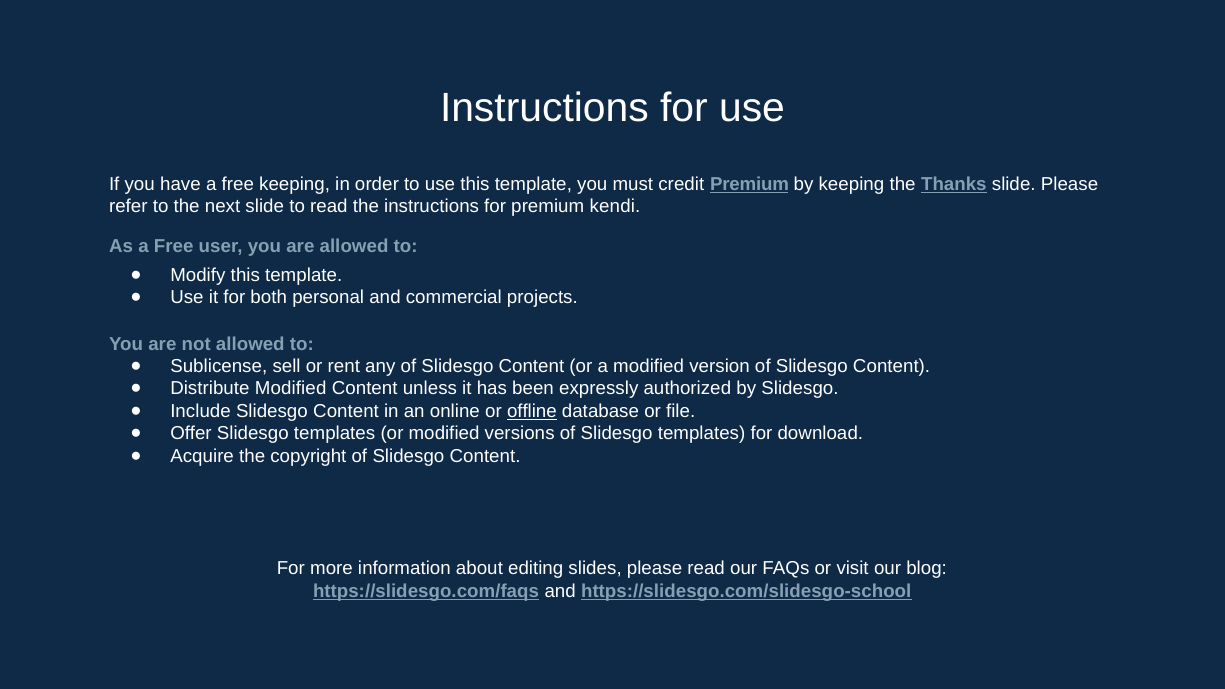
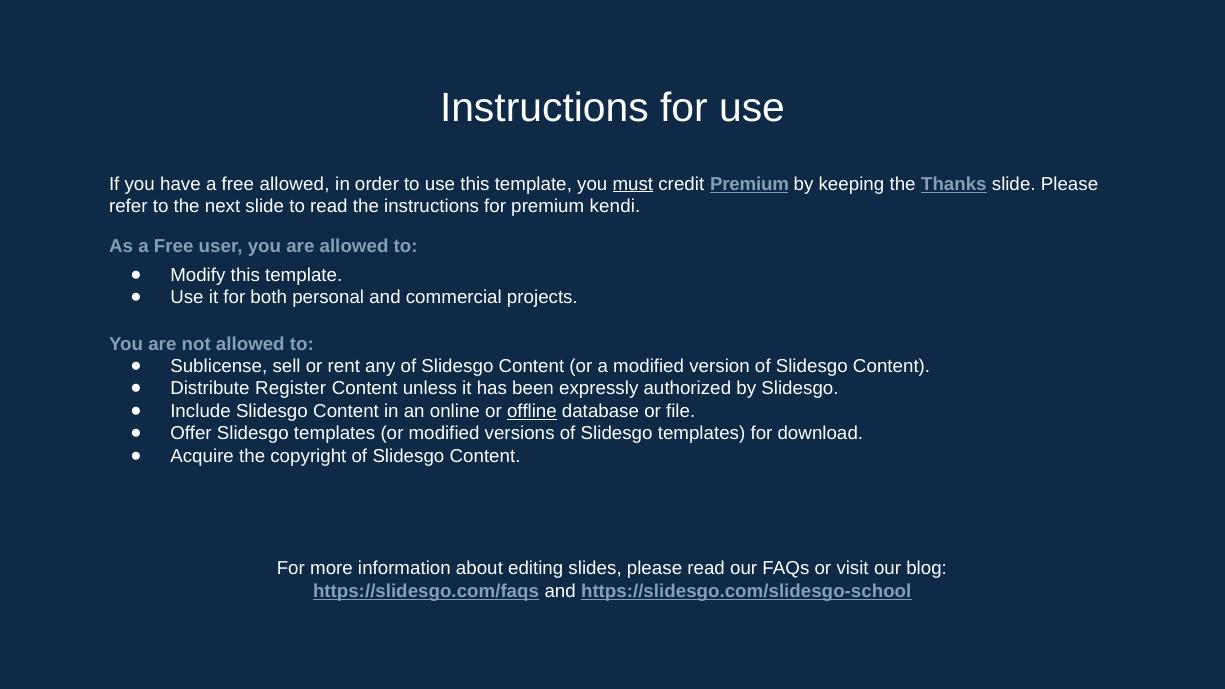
free keeping: keeping -> allowed
must underline: none -> present
Distribute Modified: Modified -> Register
